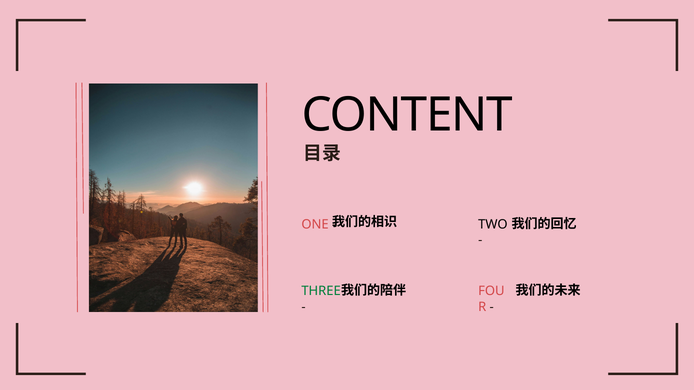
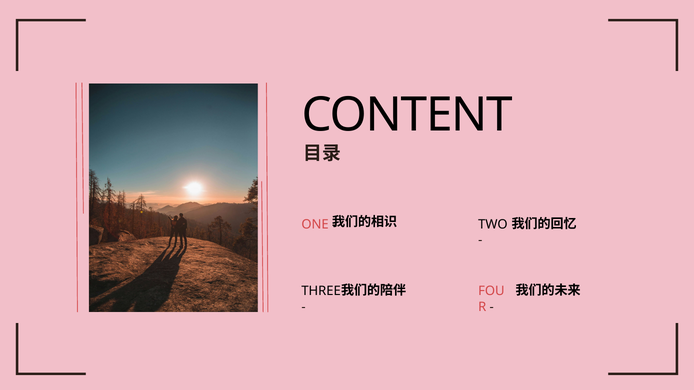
THREE colour: green -> black
